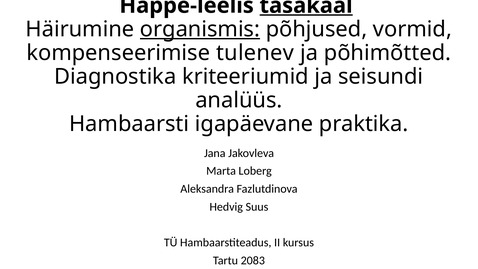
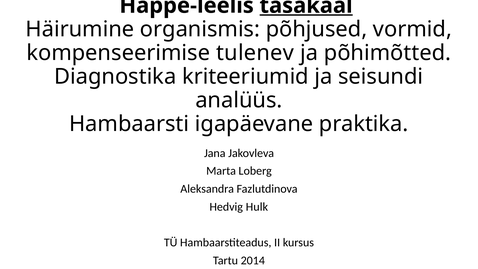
organismis underline: present -> none
Suus: Suus -> Hulk
2083: 2083 -> 2014
